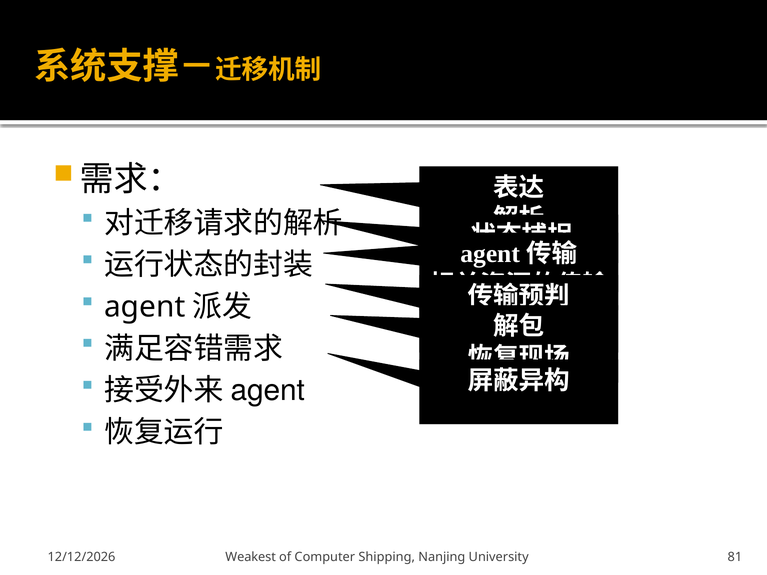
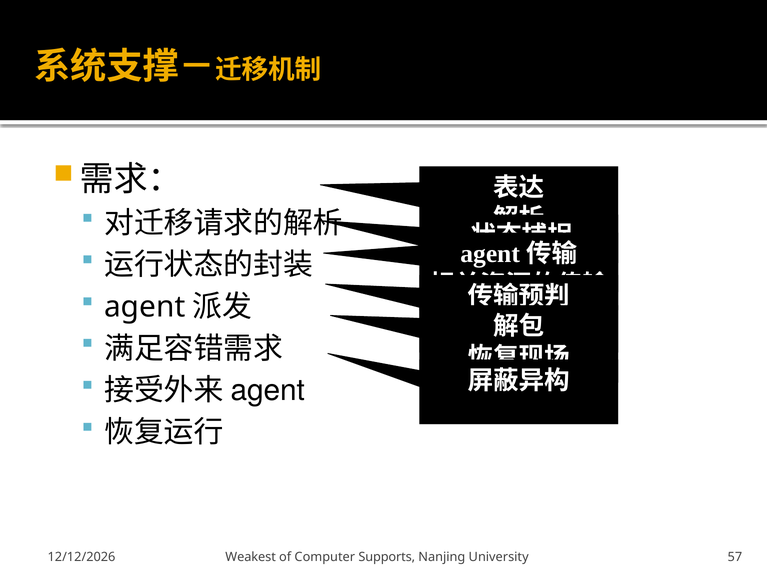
Shipping: Shipping -> Supports
81: 81 -> 57
